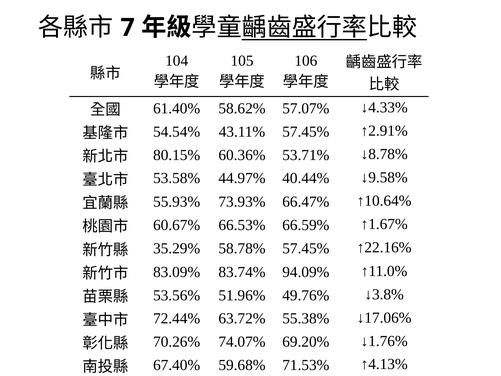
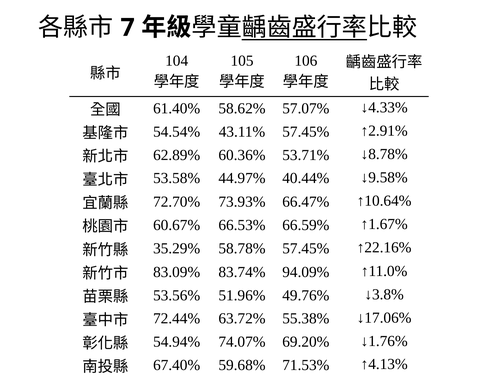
80.15%: 80.15% -> 62.89%
55.93%: 55.93% -> 72.70%
70.26%: 70.26% -> 54.94%
